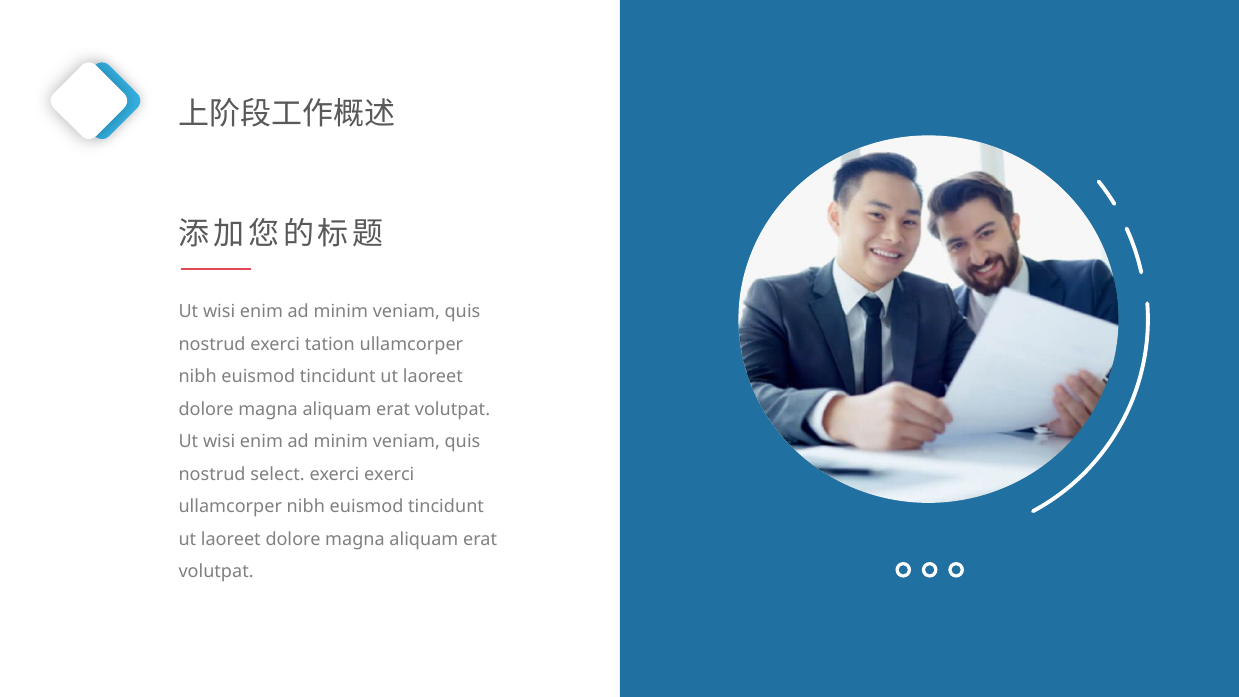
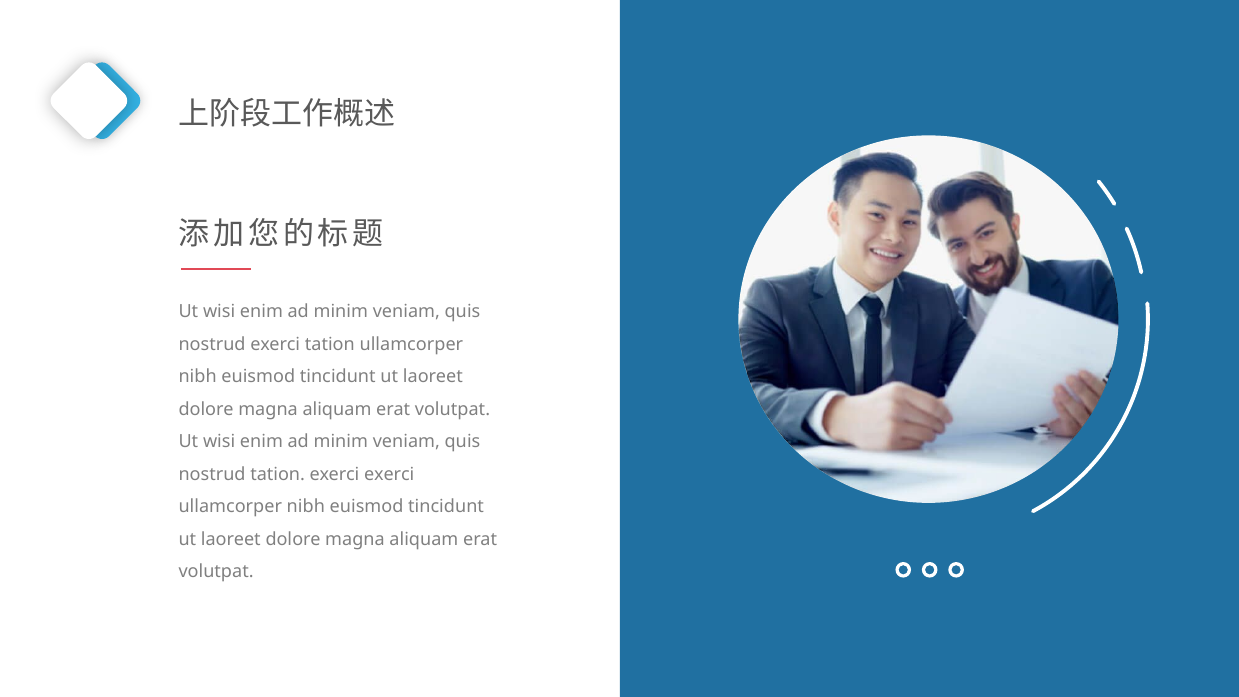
nostrud select: select -> tation
